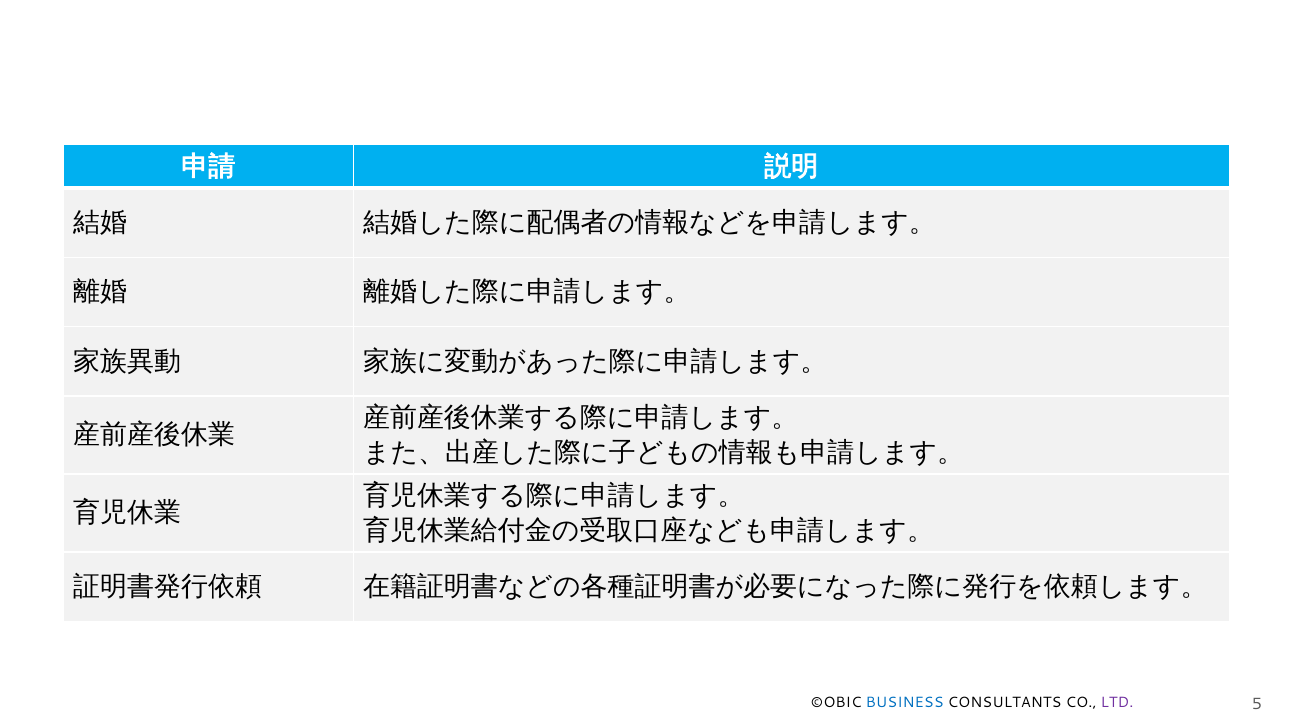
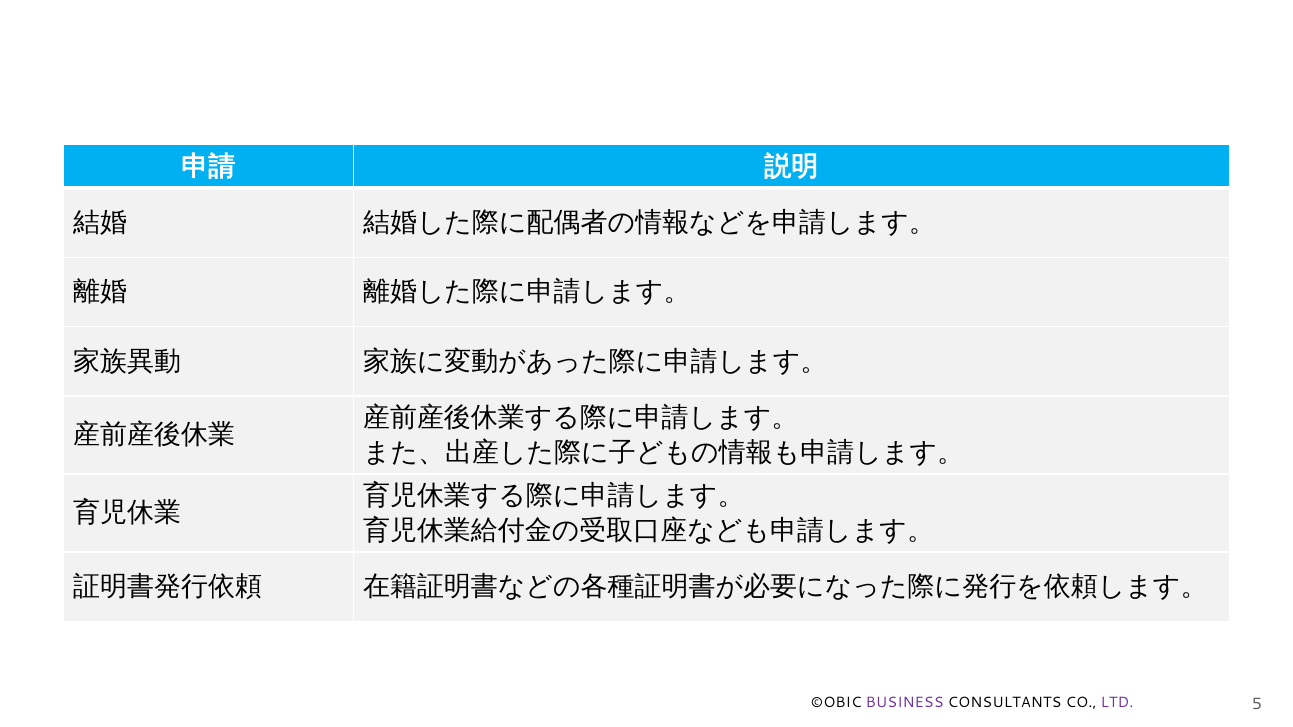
BUSINESS colour: blue -> purple
